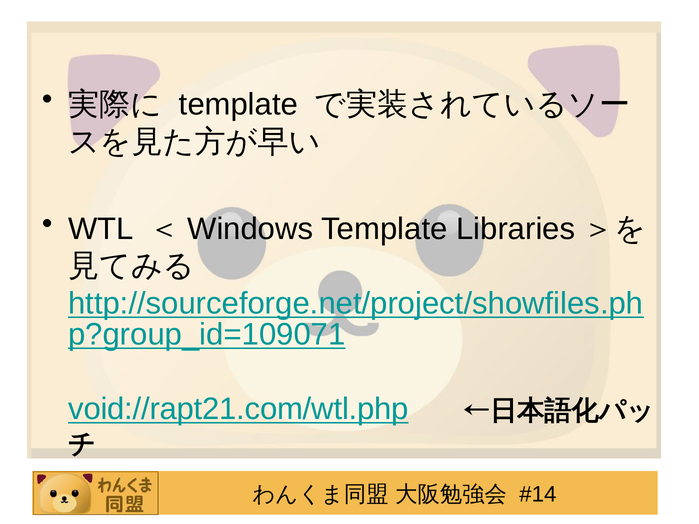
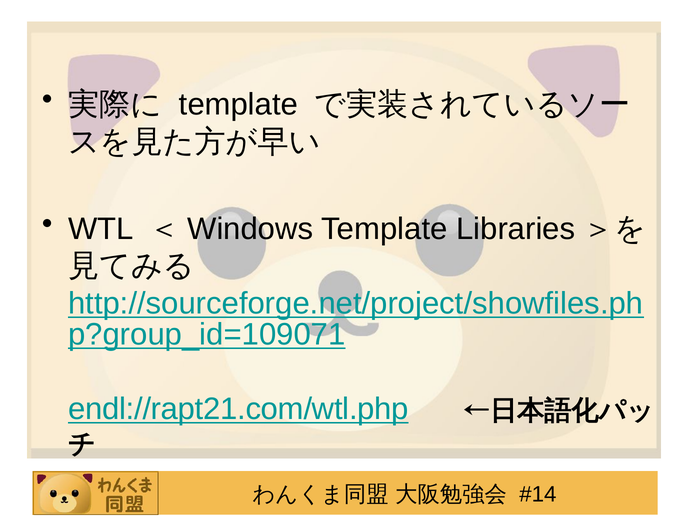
void://rapt21.com/wtl.php: void://rapt21.com/wtl.php -> endl://rapt21.com/wtl.php
